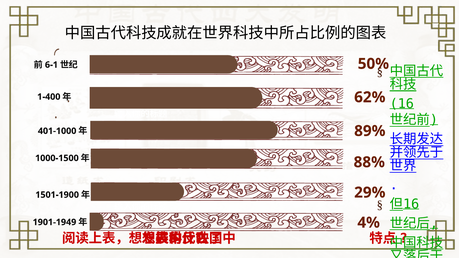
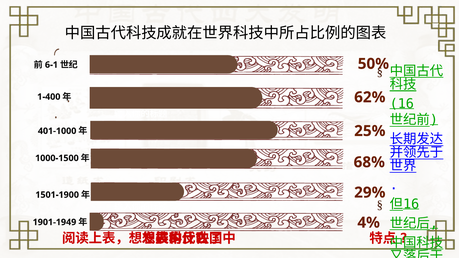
89%: 89% -> 25%
88%: 88% -> 68%
